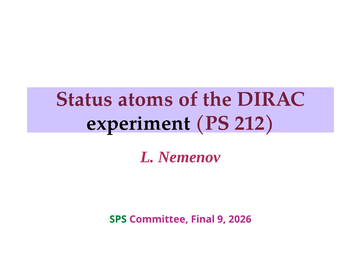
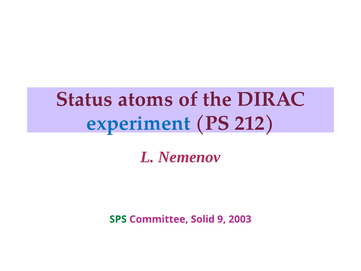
experiment colour: black -> blue
Final: Final -> Solid
2026: 2026 -> 2003
